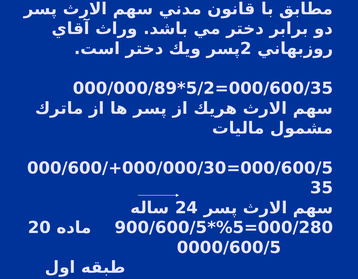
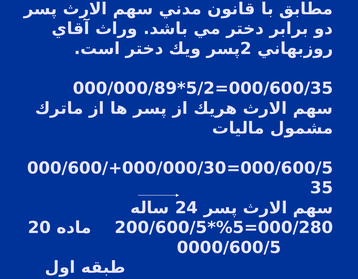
900/600/5: 900/600/5 -> 200/600/5
